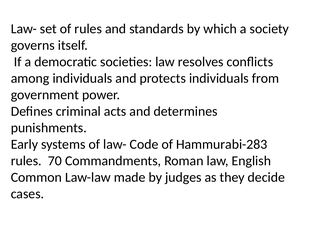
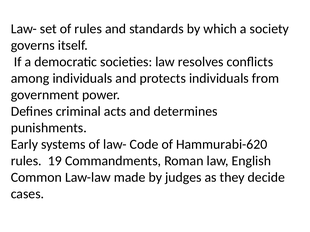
Hammurabi-283: Hammurabi-283 -> Hammurabi-620
70: 70 -> 19
